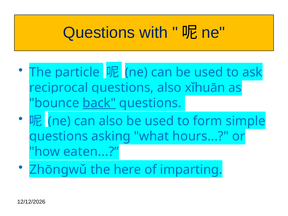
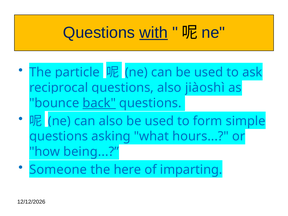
with underline: none -> present
xǐhuān: xǐhuān -> jiàoshì
eaten: eaten -> being
Zhōngwǔ: Zhōngwǔ -> Someone
